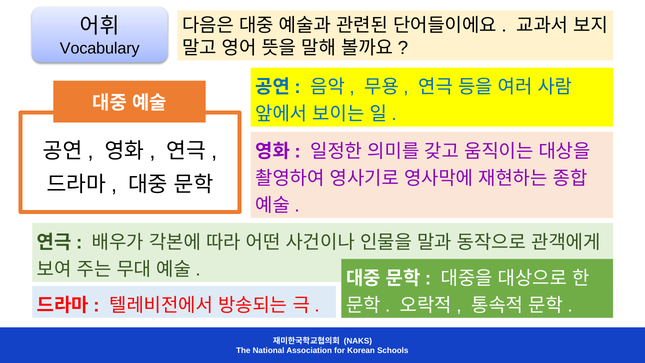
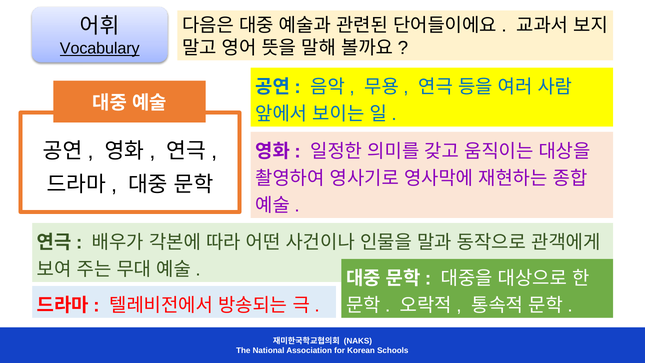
Vocabulary underline: none -> present
